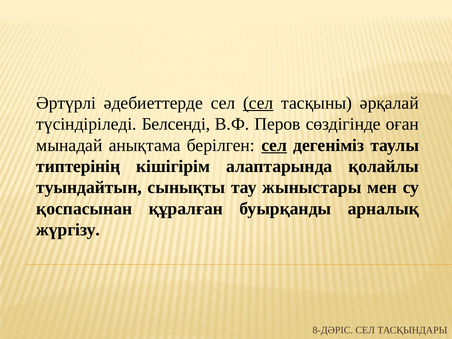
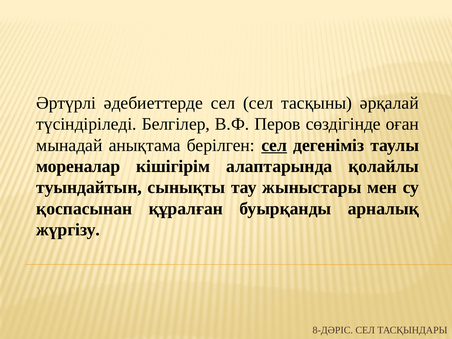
сел at (258, 103) underline: present -> none
Белсенді: Белсенді -> Белгілер
типтерінің: типтерінің -> мореналар
